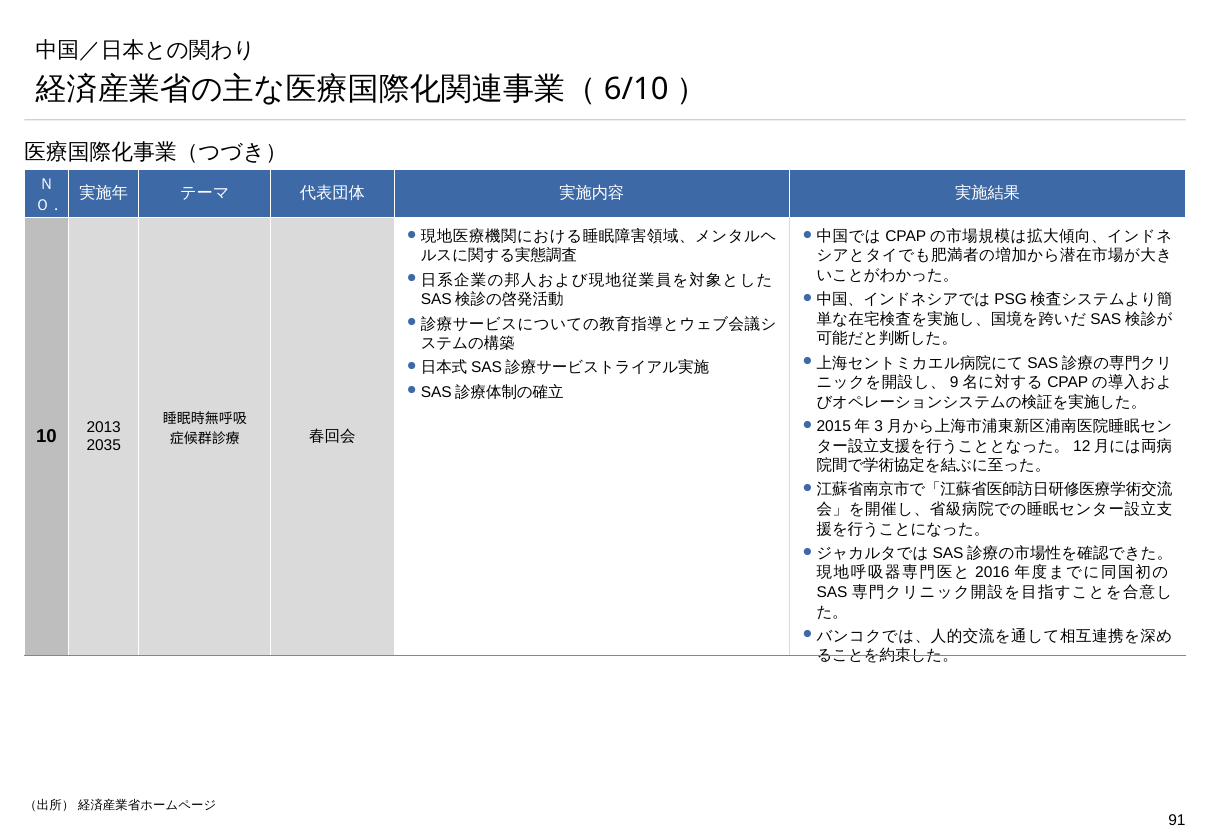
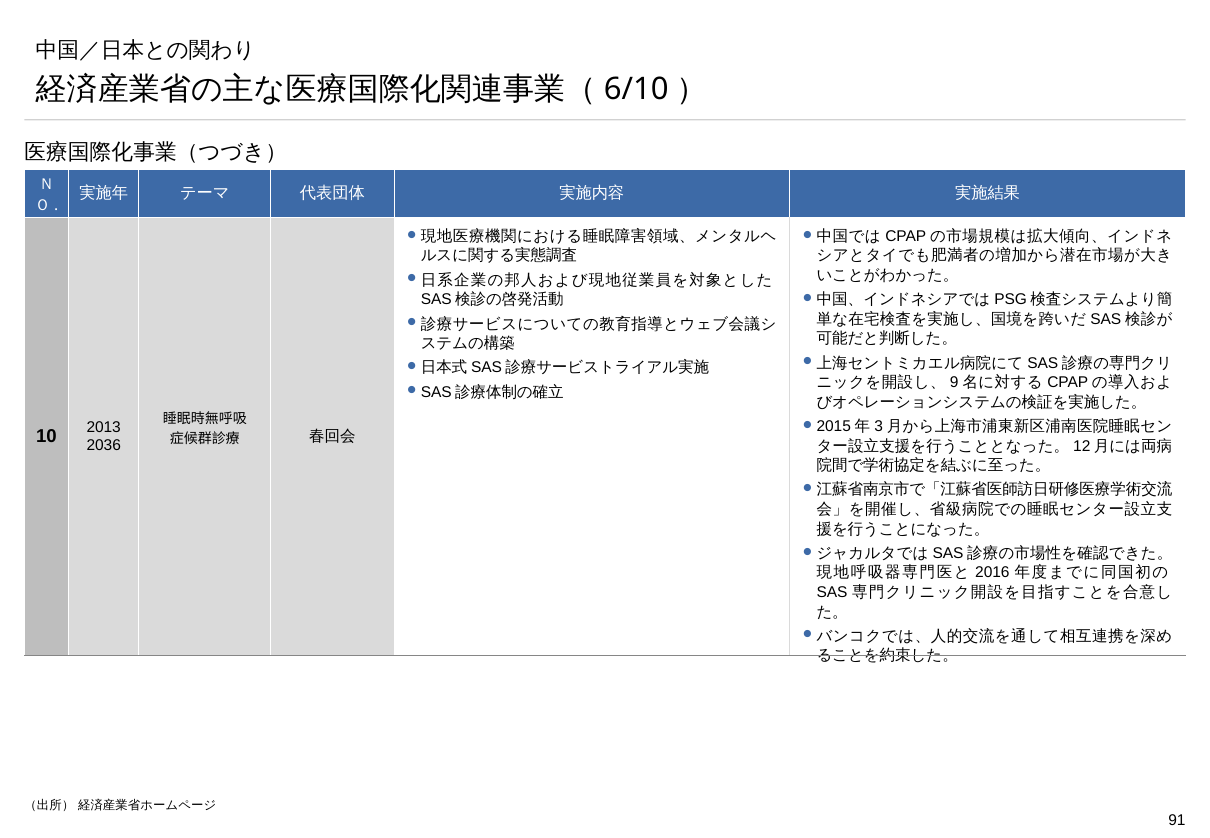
2035: 2035 -> 2036
